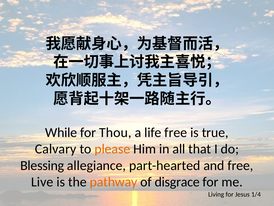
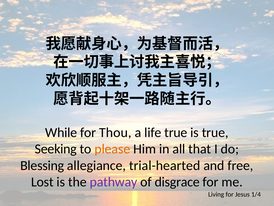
life free: free -> true
Calvary: Calvary -> Seeking
part-hearted: part-hearted -> trial-hearted
Live: Live -> Lost
pathway colour: orange -> purple
